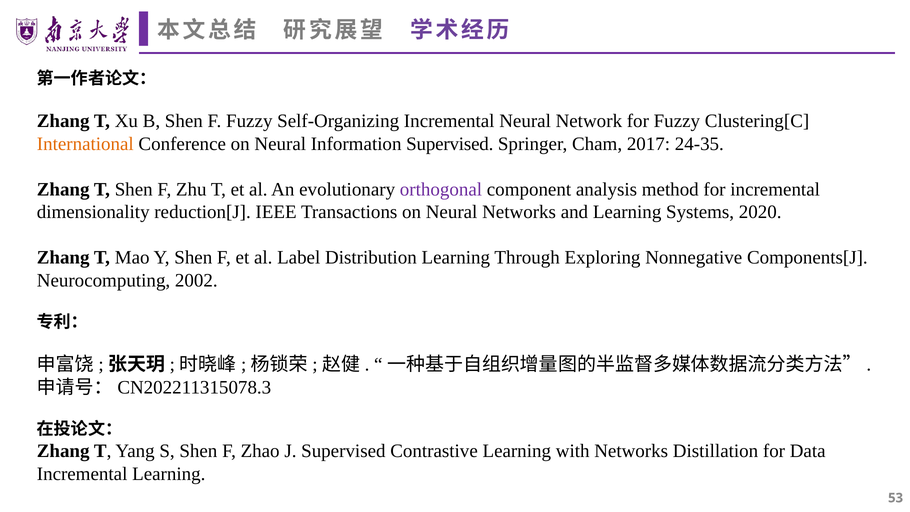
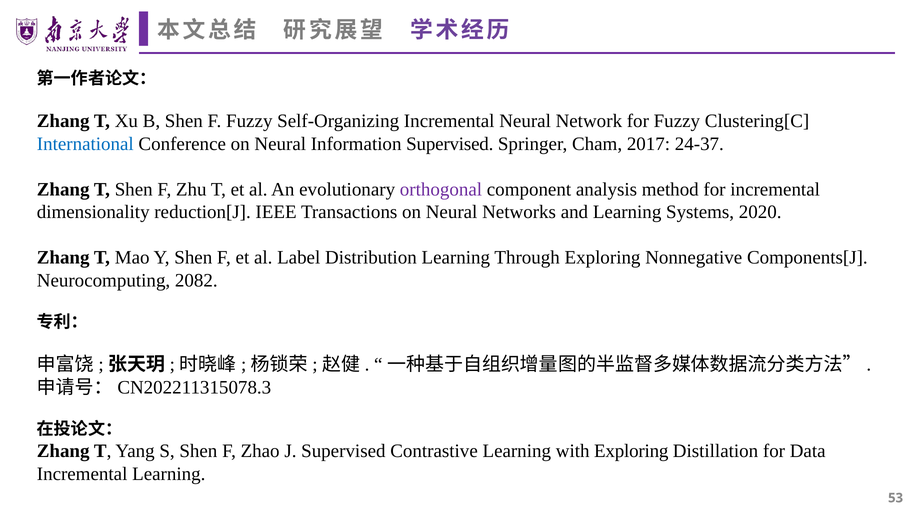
International colour: orange -> blue
24-35: 24-35 -> 24-37
2002: 2002 -> 2082
with Networks: Networks -> Exploring
